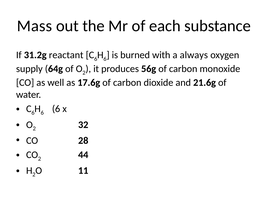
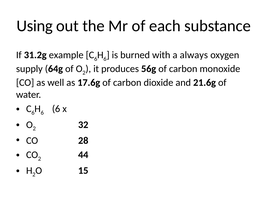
Mass: Mass -> Using
reactant: reactant -> example
11: 11 -> 15
